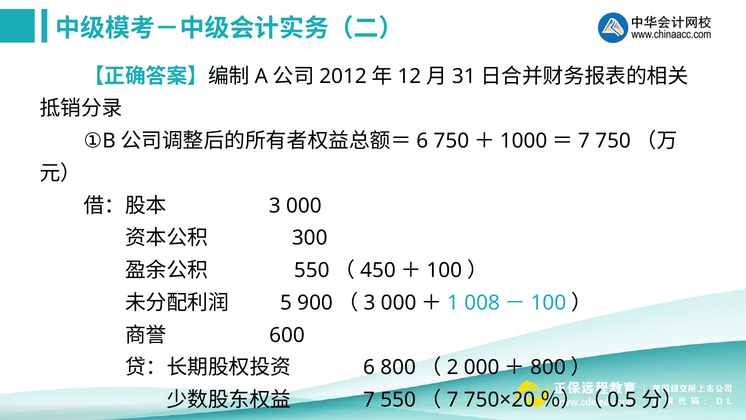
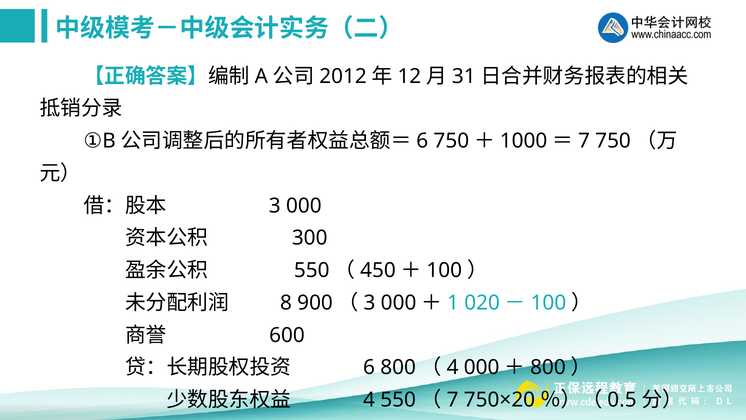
5: 5 -> 8
008: 008 -> 020
2 at (453, 367): 2 -> 4
7 at (369, 400): 7 -> 4
